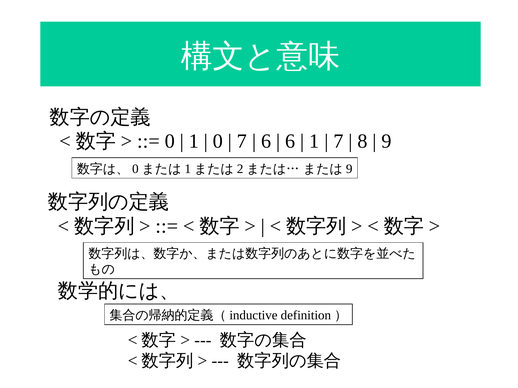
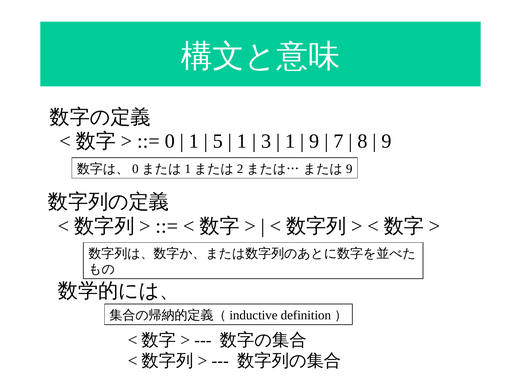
0 at (218, 141): 0 -> 5
7 at (242, 141): 7 -> 1
6 at (266, 141): 6 -> 3
6 at (290, 141): 6 -> 1
1 at (314, 141): 1 -> 9
